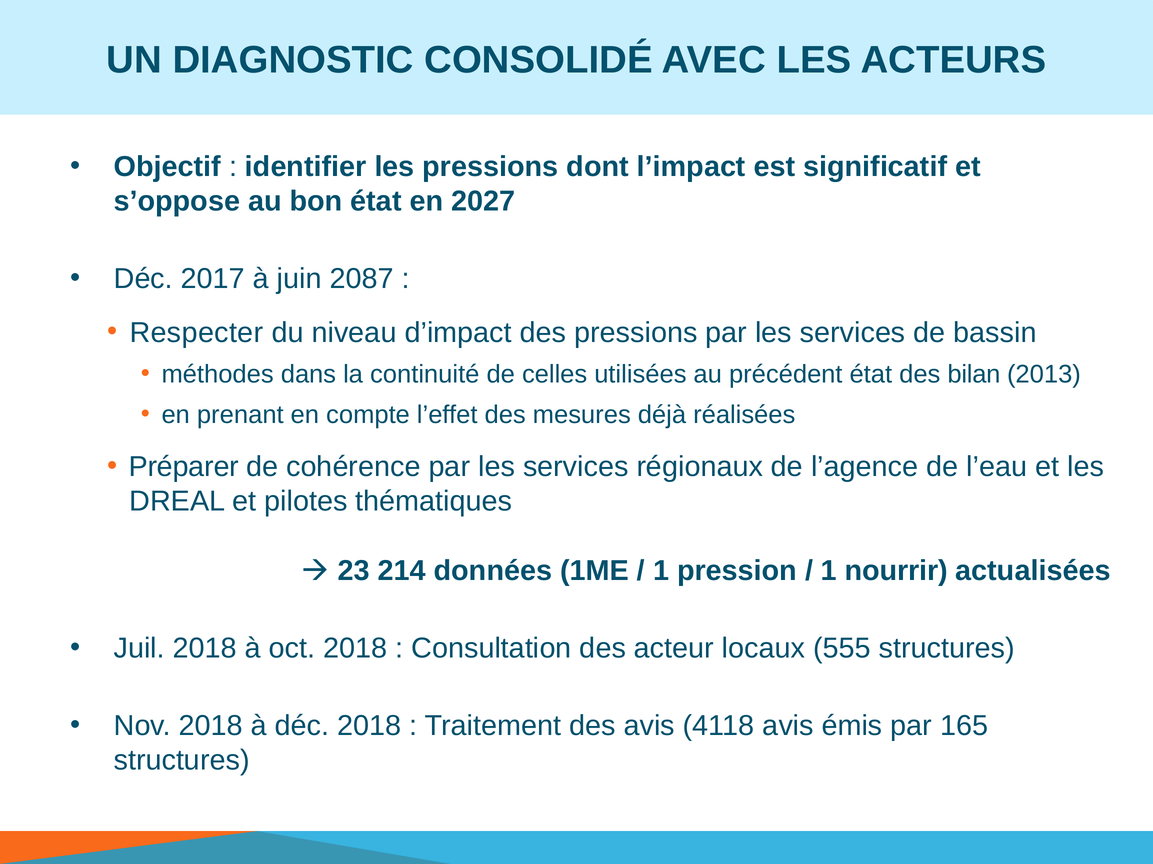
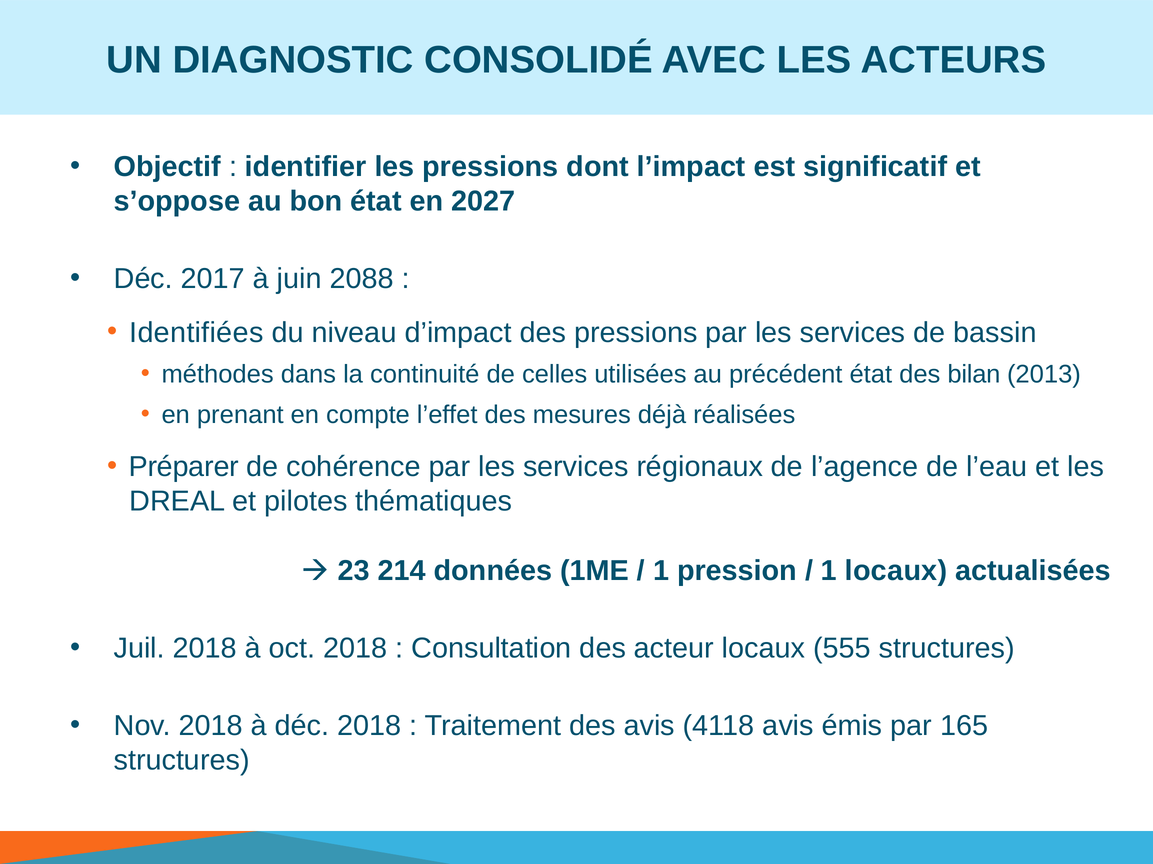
2087: 2087 -> 2088
Respecter: Respecter -> Identifiées
1 nourrir: nourrir -> locaux
